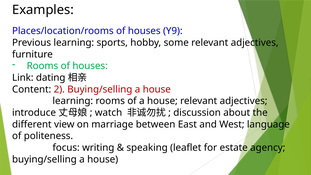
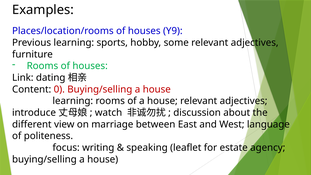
2: 2 -> 0
